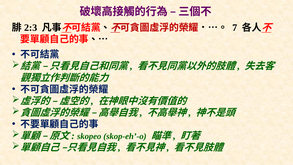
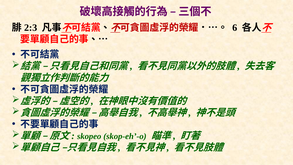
7: 7 -> 6
